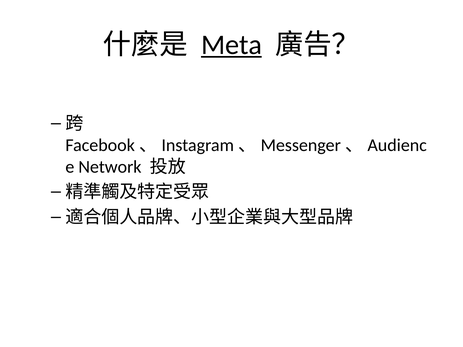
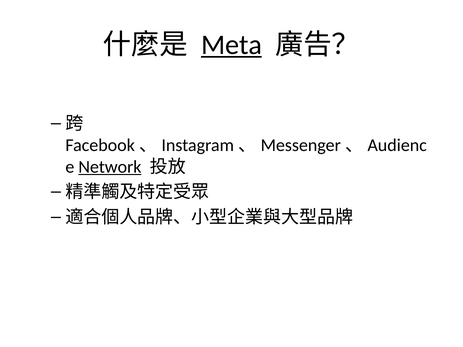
Network underline: none -> present
